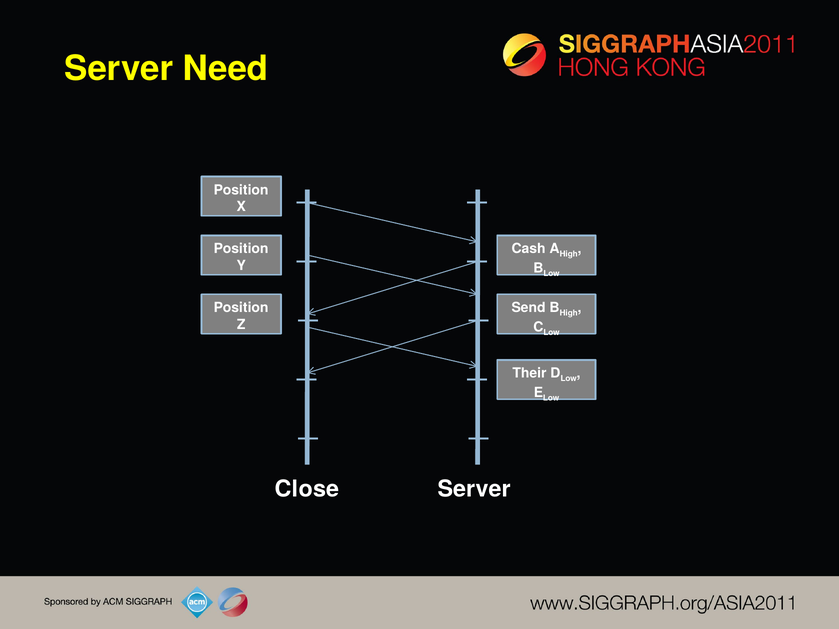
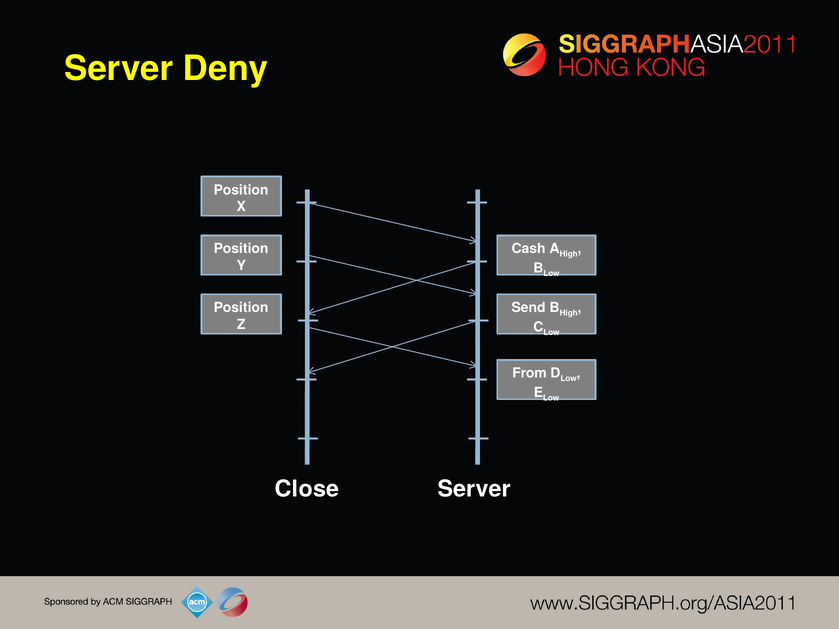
Need: Need -> Deny
Their: Their -> From
